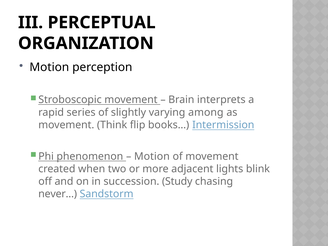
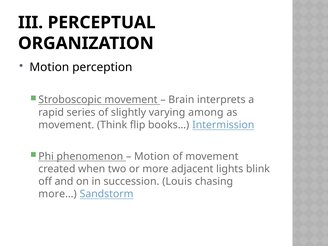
Study: Study -> Louis
never…: never… -> more…
